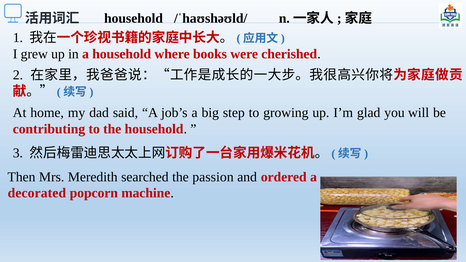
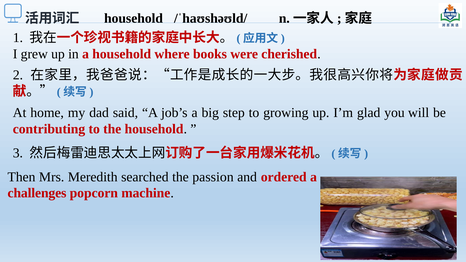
decorated: decorated -> challenges
